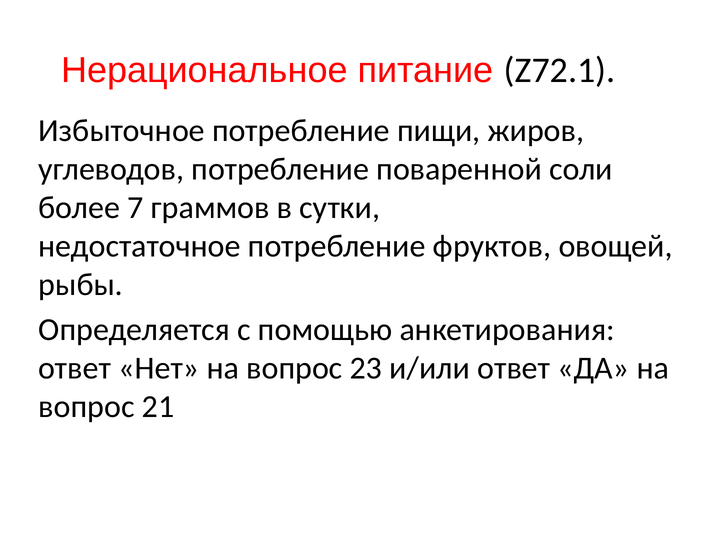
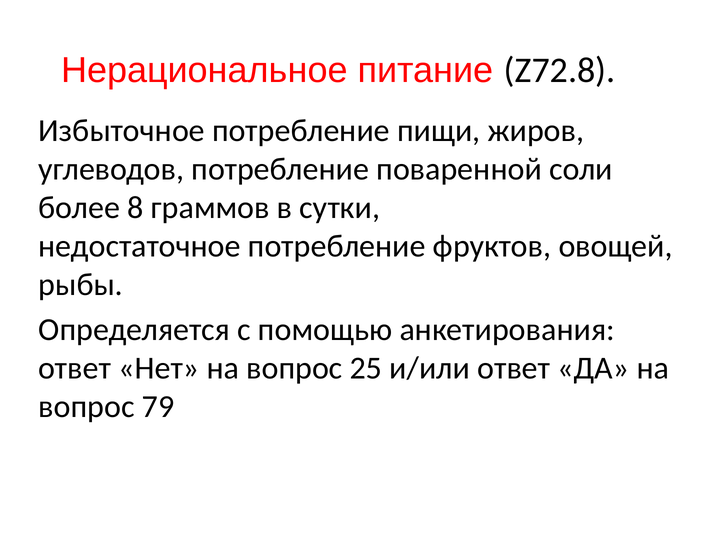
Z72.1: Z72.1 -> Z72.8
7: 7 -> 8
23: 23 -> 25
21: 21 -> 79
